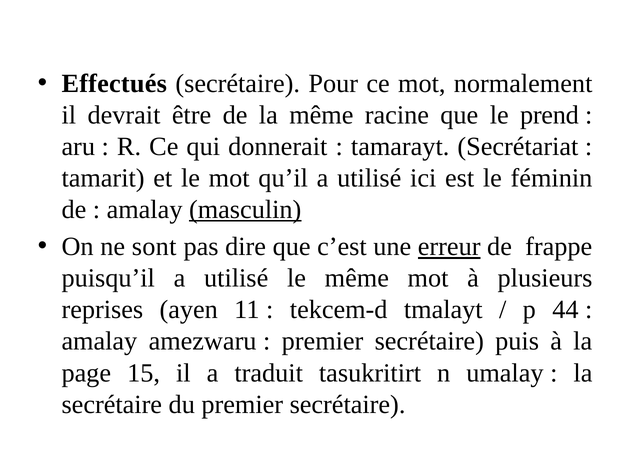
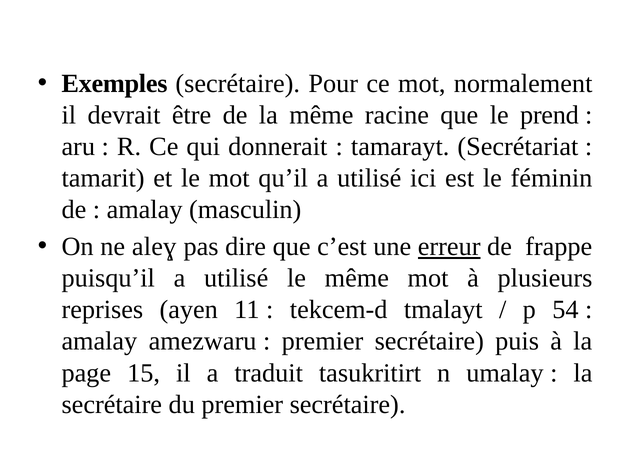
Effectués: Effectués -> Exemples
masculin underline: present -> none
sont: sont -> aleɣ
44: 44 -> 54
